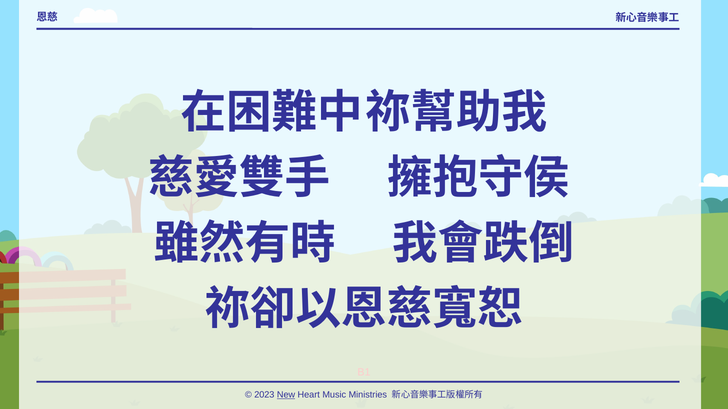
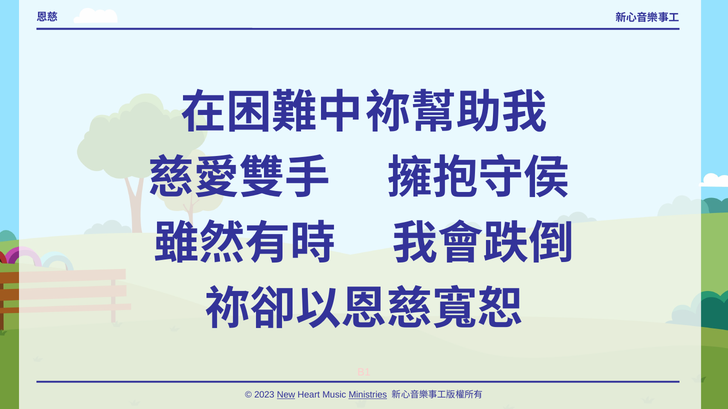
Ministries underline: none -> present
